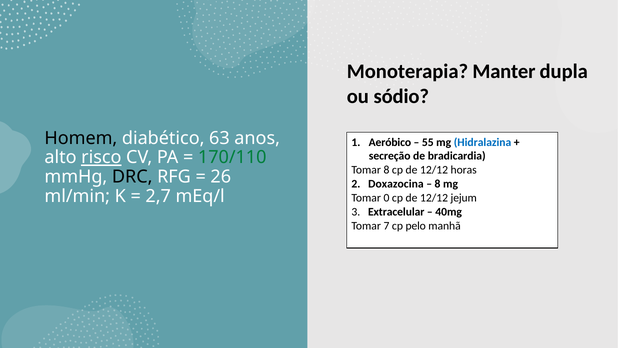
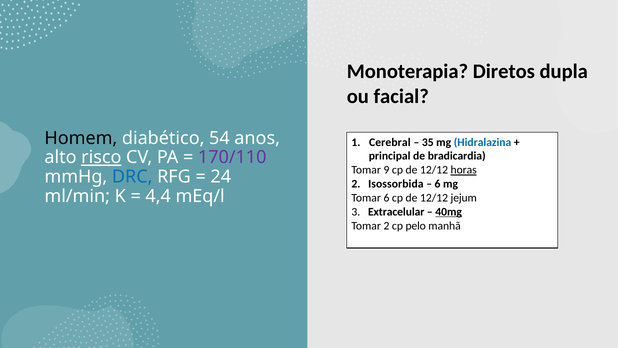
Manter: Manter -> Diretos
sódio: sódio -> facial
63: 63 -> 54
Aeróbico: Aeróbico -> Cerebral
55: 55 -> 35
secreção: secreção -> principal
170/110 colour: green -> purple
Tomar 8: 8 -> 9
horas underline: none -> present
DRC colour: black -> blue
26: 26 -> 24
Doxazocina: Doxazocina -> Isossorbida
8 at (438, 184): 8 -> 6
2,7: 2,7 -> 4,4
Tomar 0: 0 -> 6
40mg underline: none -> present
Tomar 7: 7 -> 2
